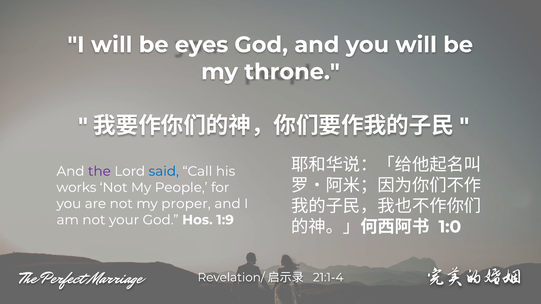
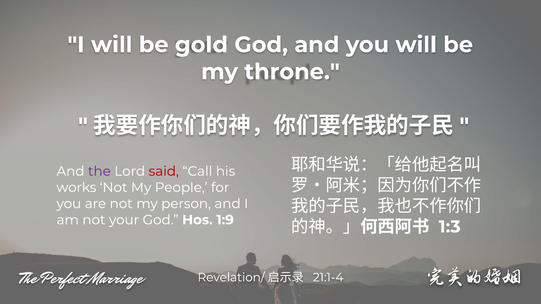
eyes: eyes -> gold
said colour: blue -> red
proper: proper -> person
1:0: 1:0 -> 1:3
